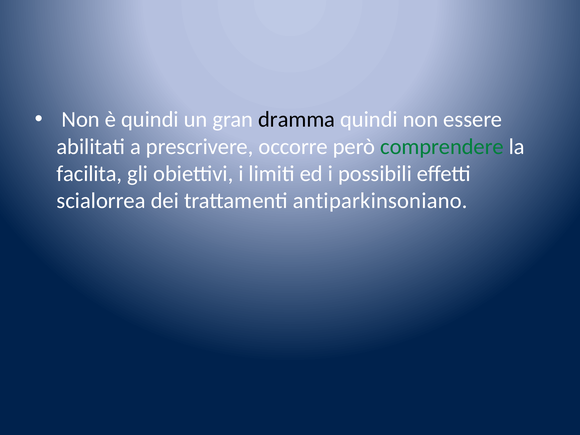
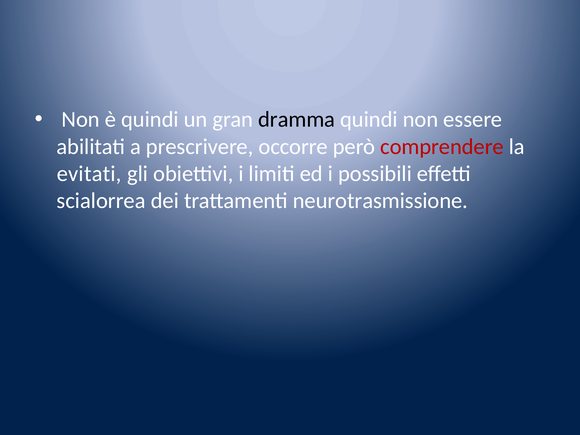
comprendere colour: green -> red
facilita: facilita -> evitati
antiparkinsoniano: antiparkinsoniano -> neurotrasmissione
